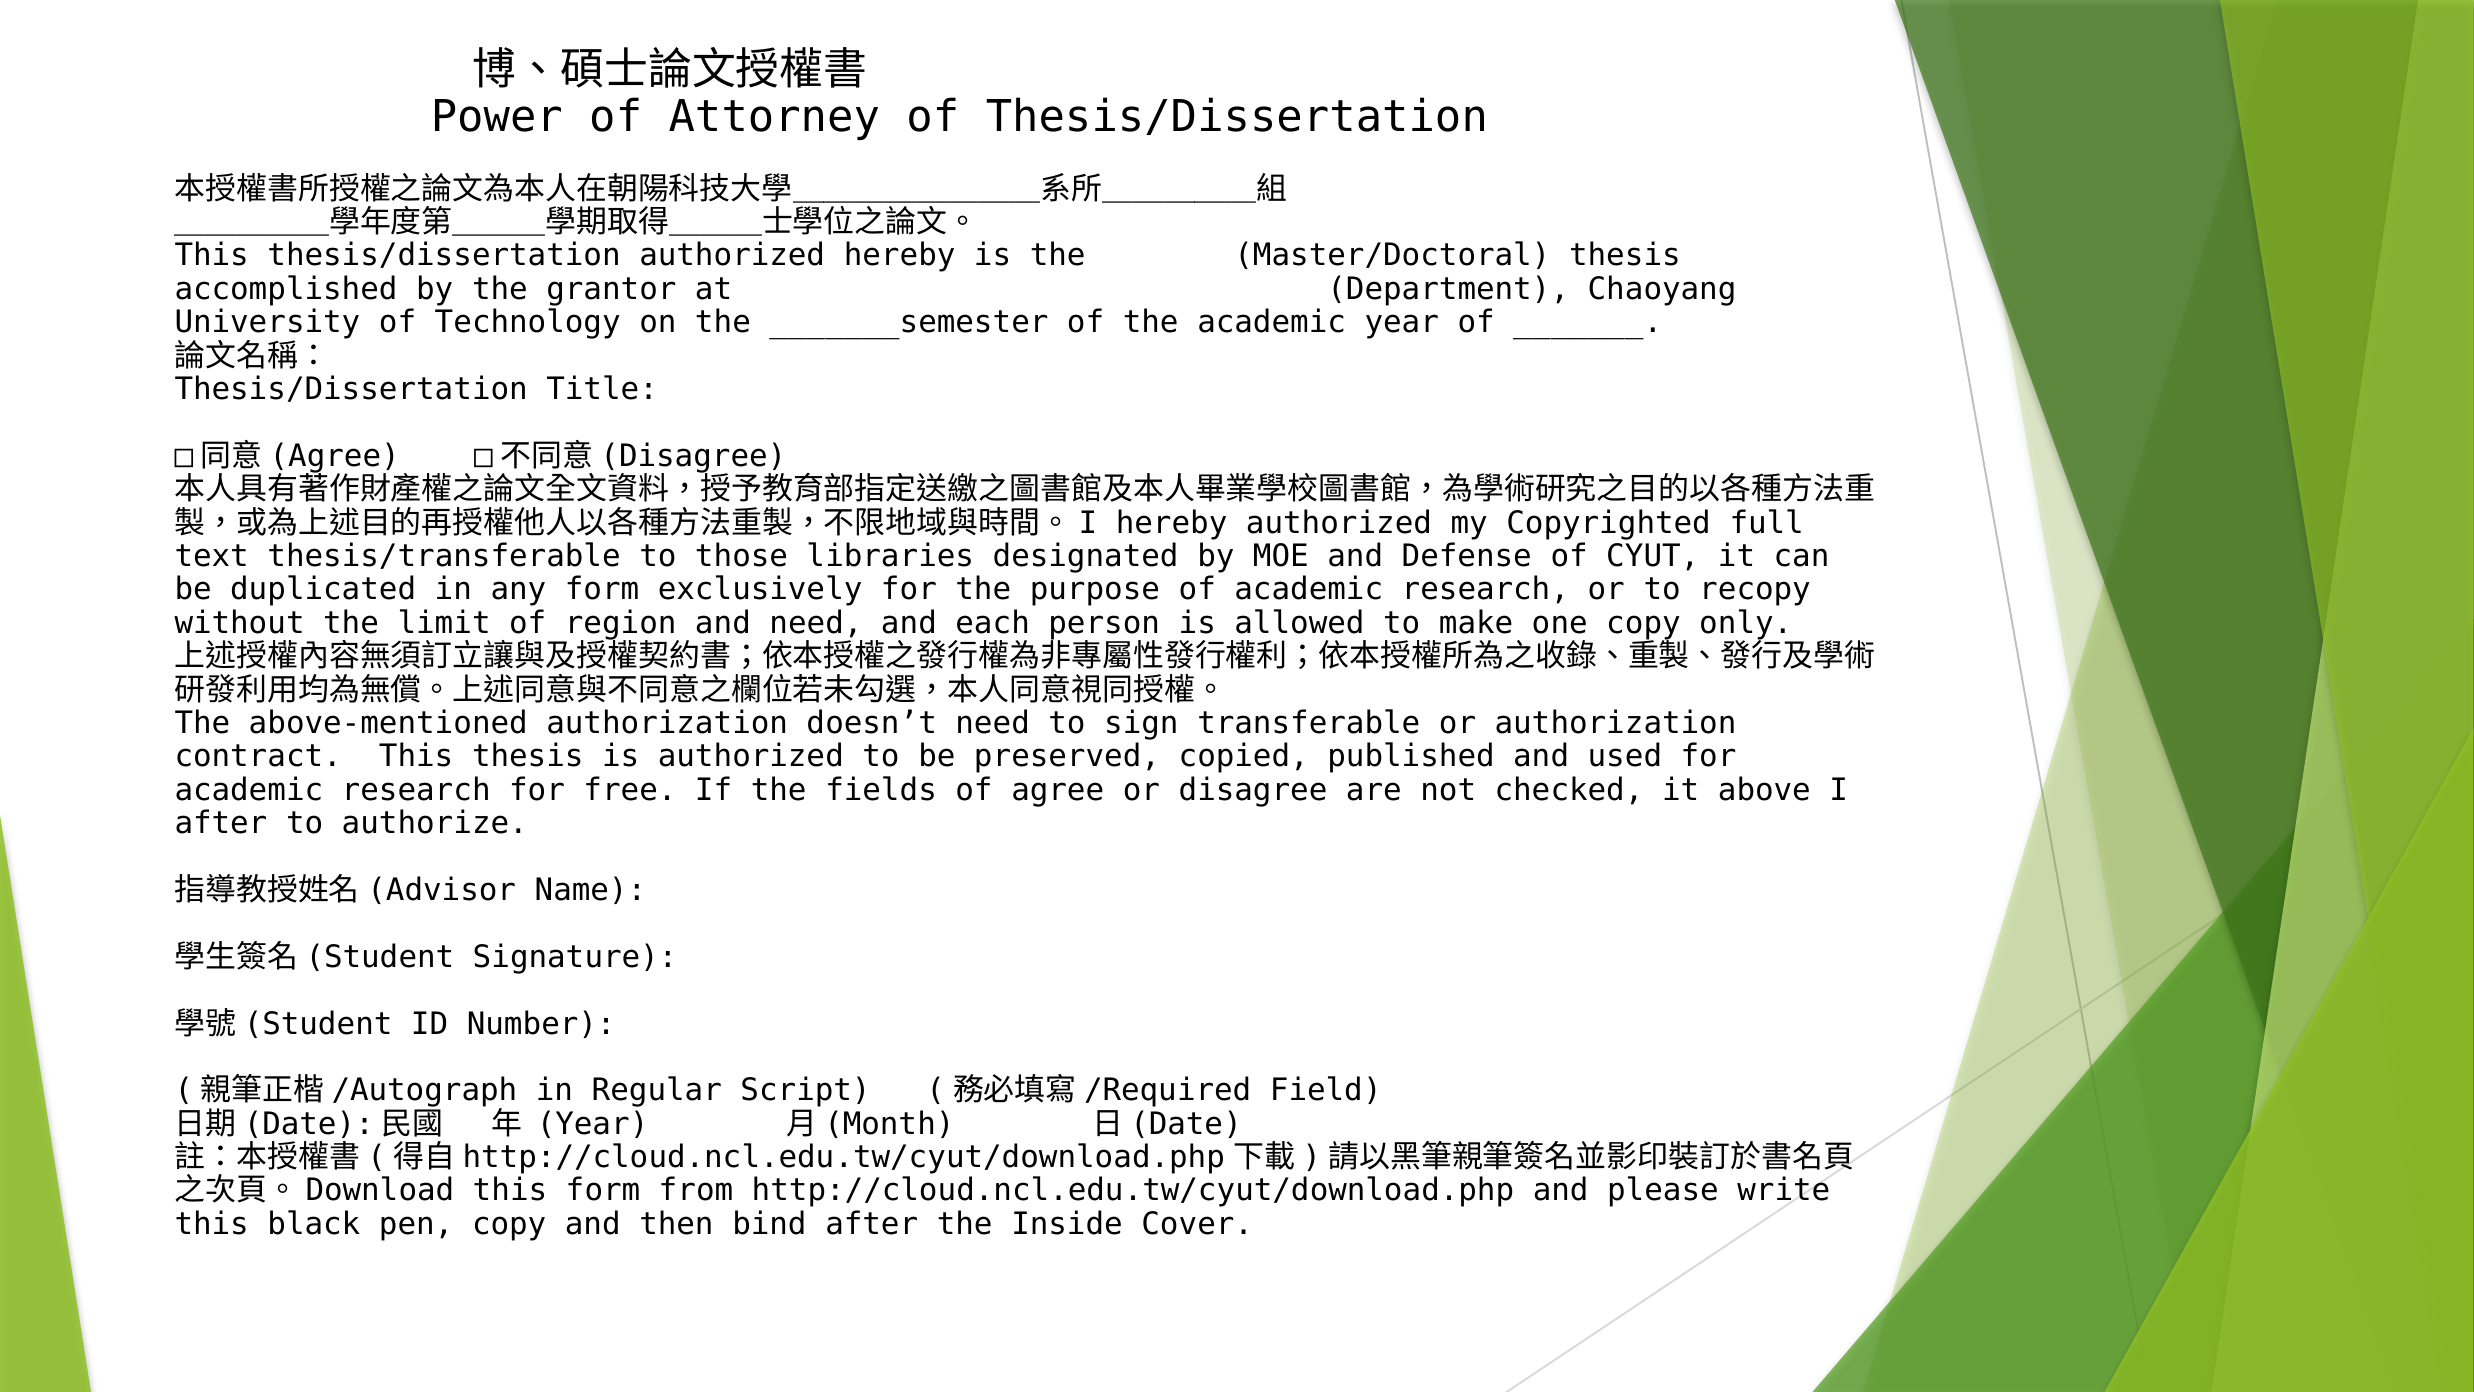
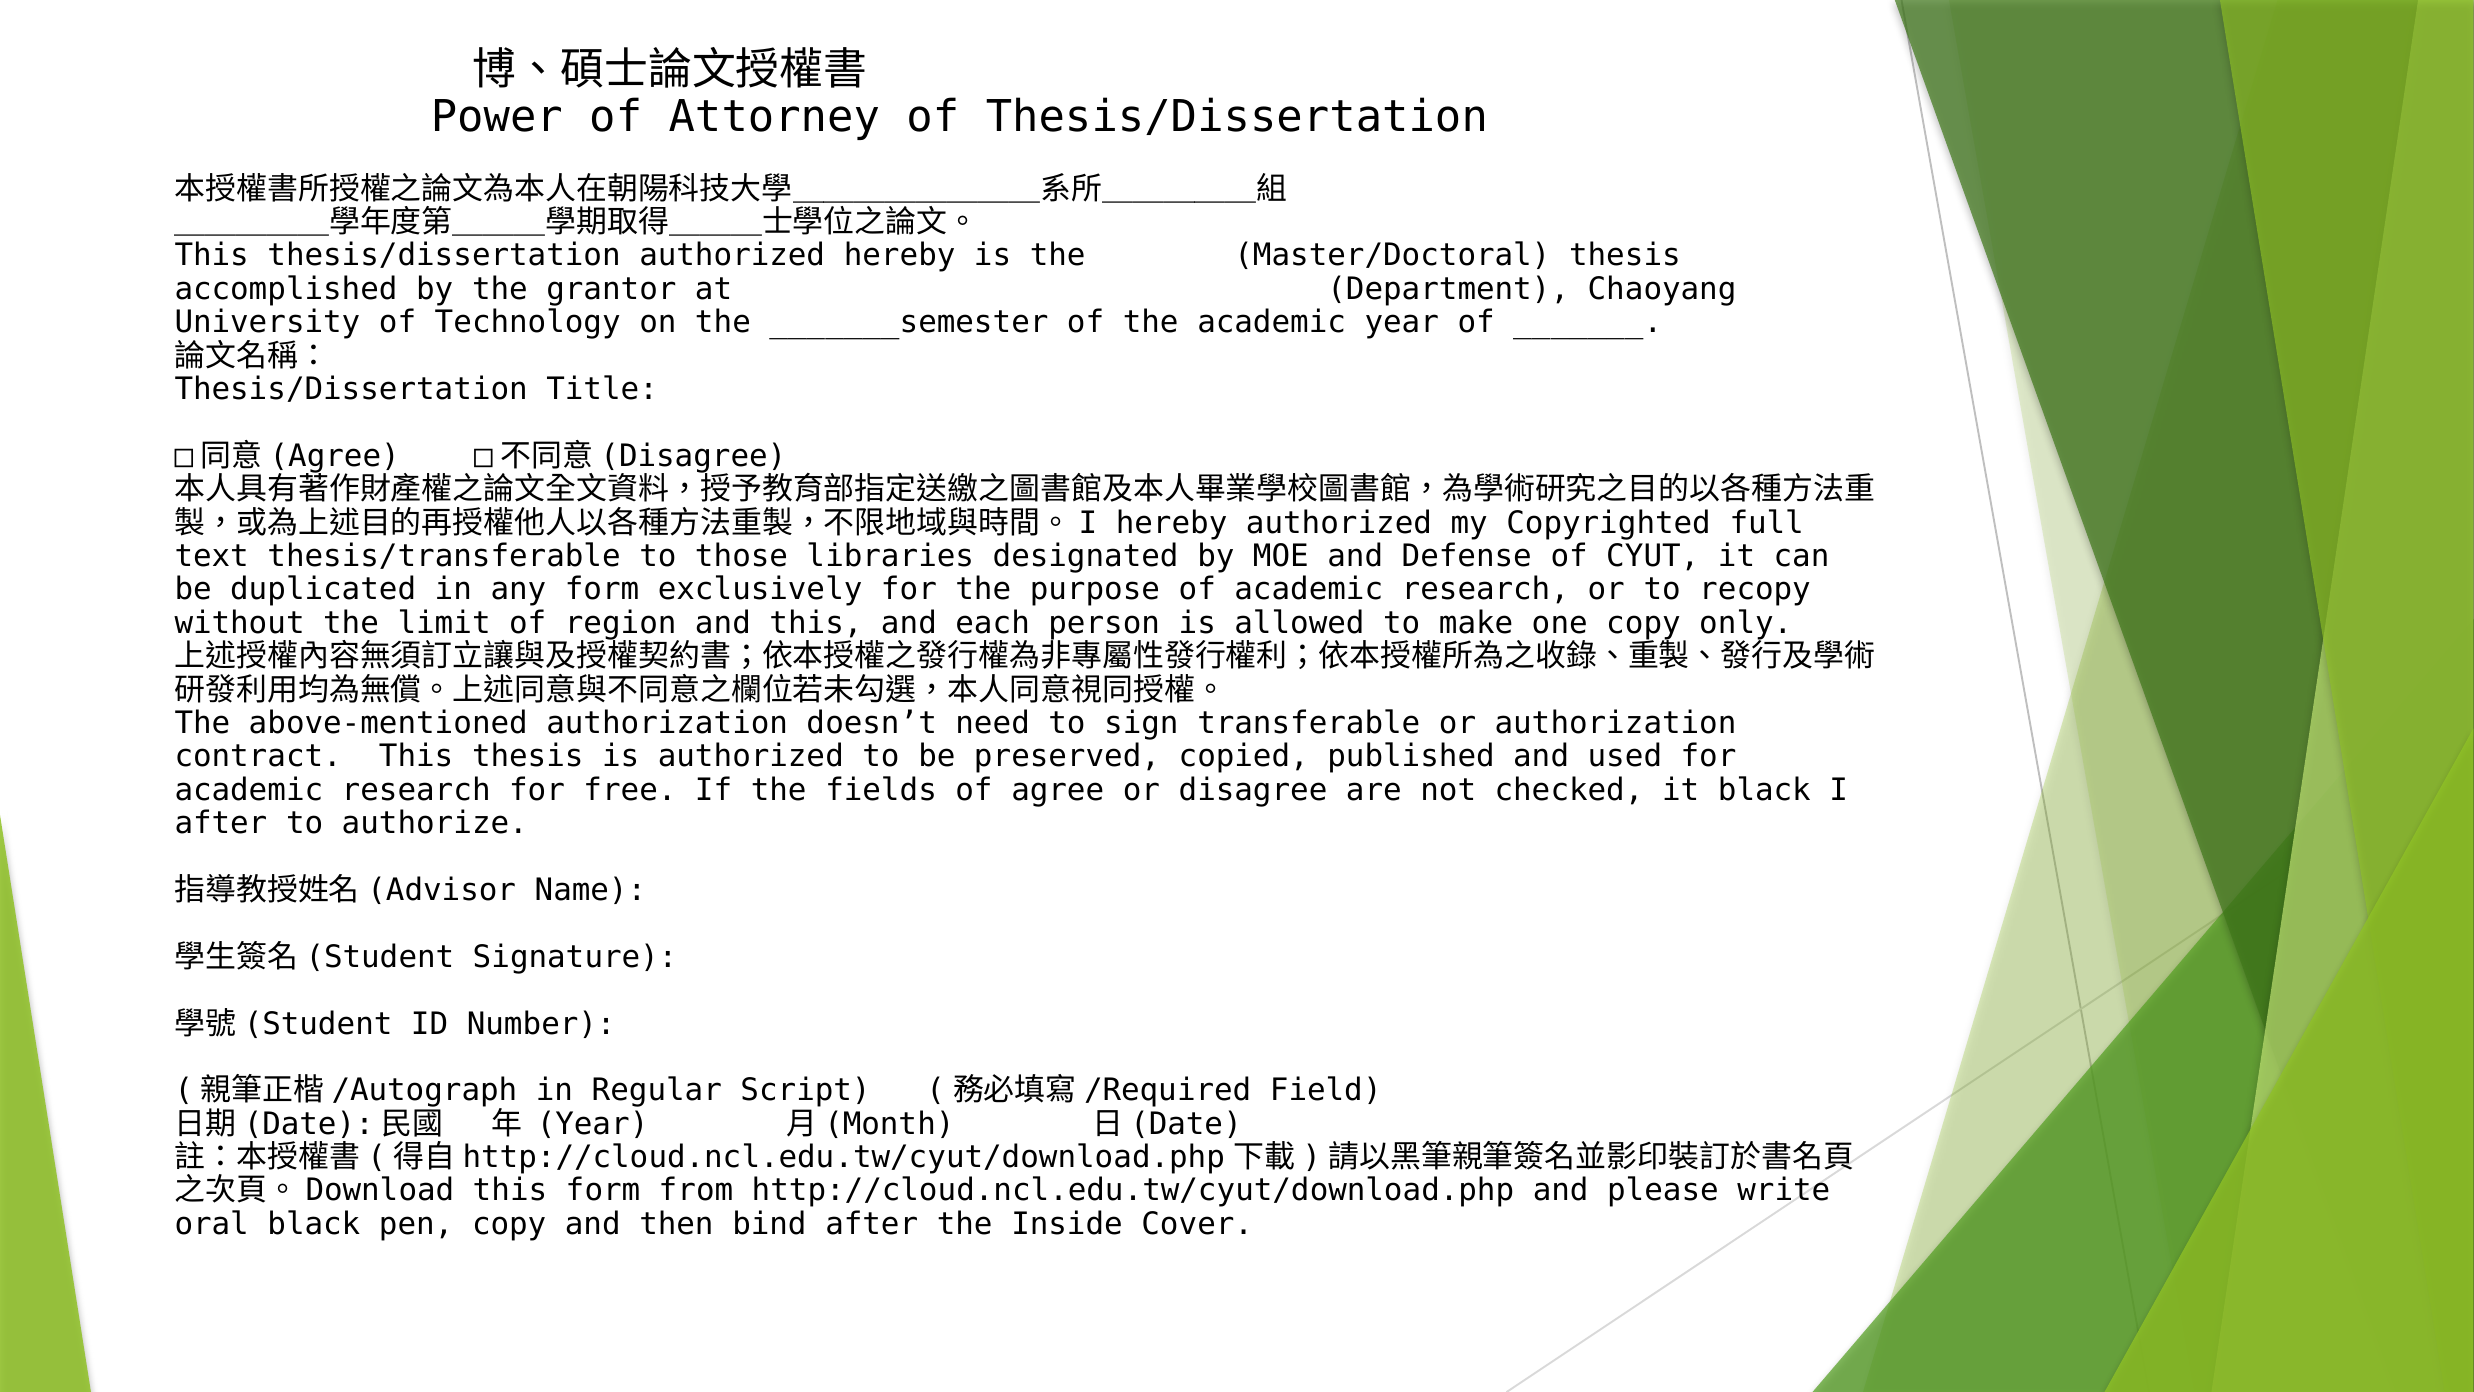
and need: need -> this
it above: above -> black
this at (212, 1224): this -> oral
